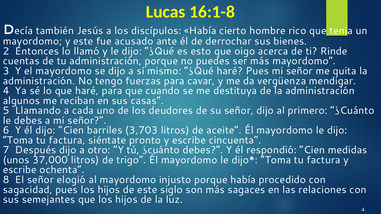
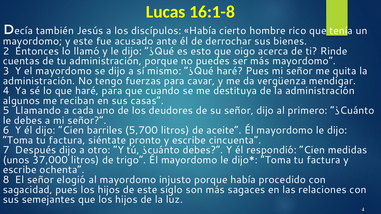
3,703: 3,703 -> 5,700
